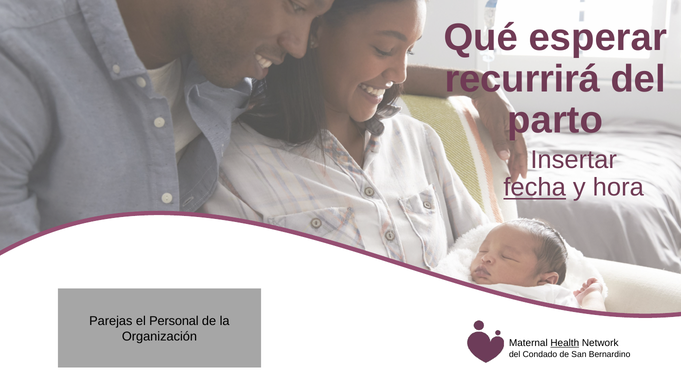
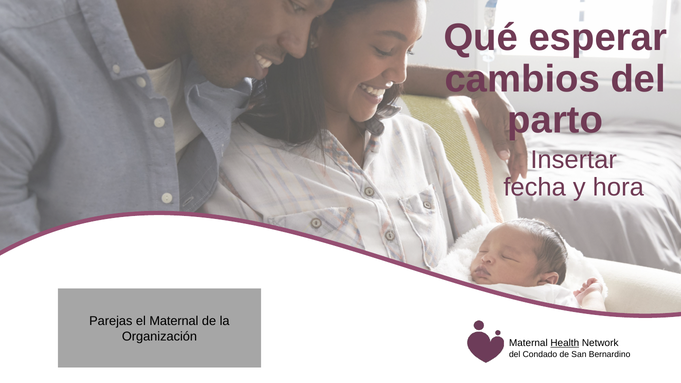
recurrirá: recurrirá -> cambios
fecha underline: present -> none
el Personal: Personal -> Maternal
